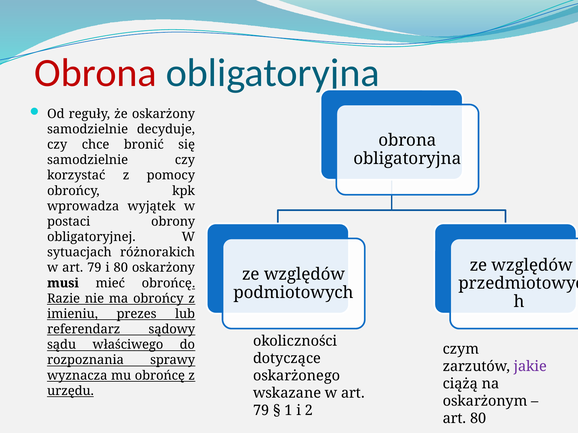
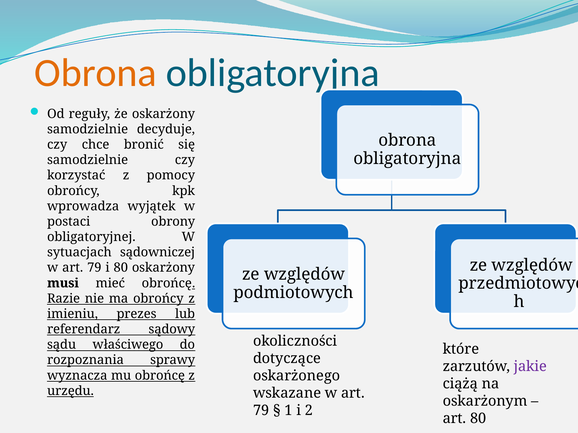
Obrona at (96, 73) colour: red -> orange
różnorakich: różnorakich -> sądowniczej
czym: czym -> które
